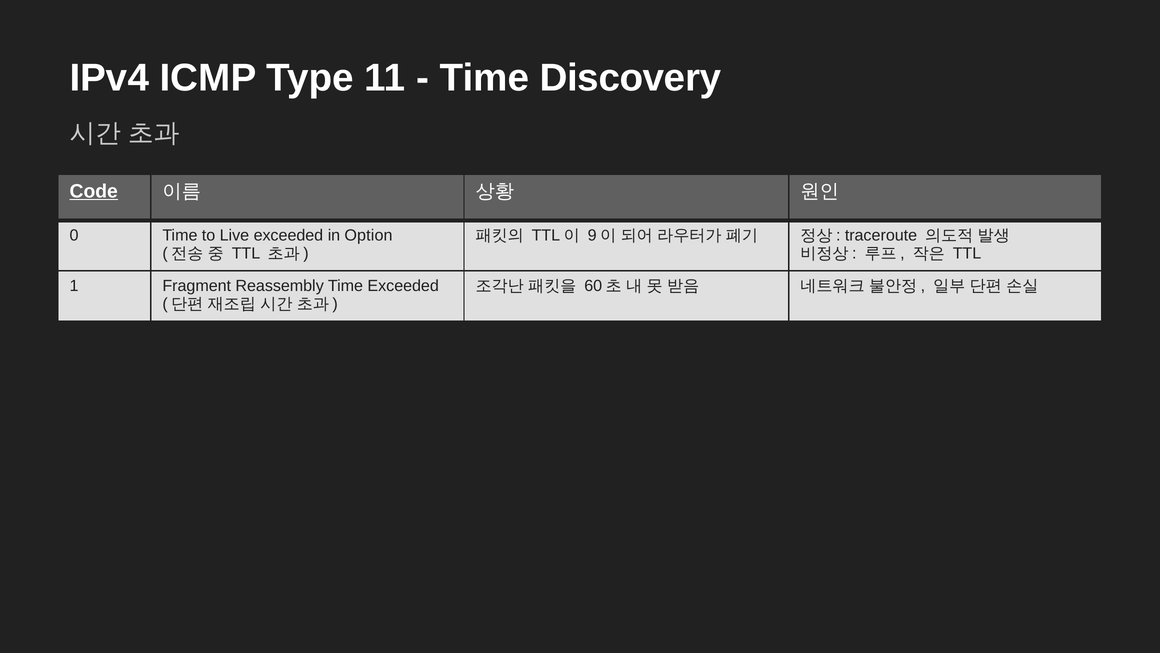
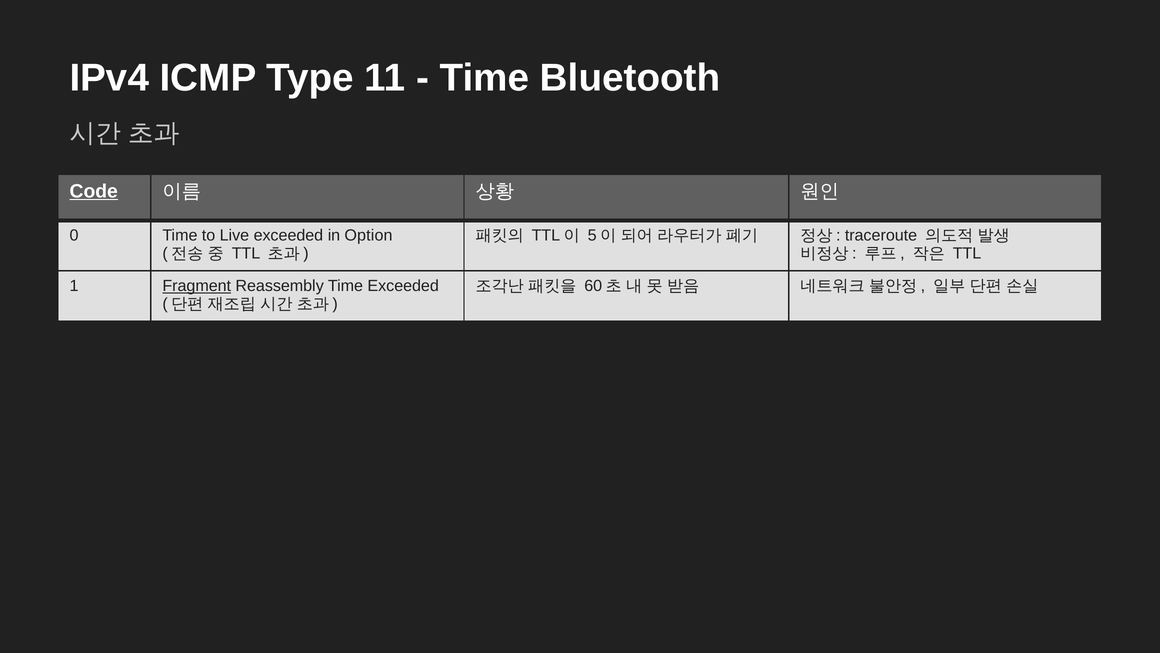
Discovery: Discovery -> Bluetooth
9: 9 -> 5
Fragment underline: none -> present
